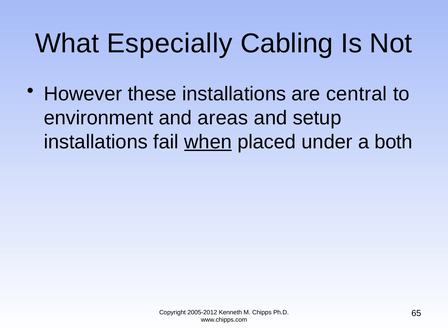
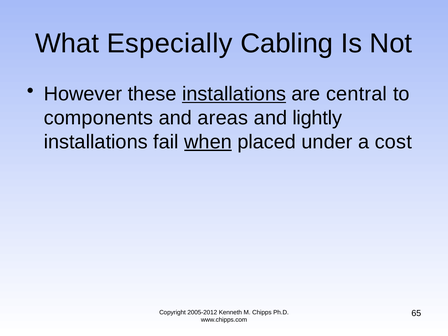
installations at (234, 94) underline: none -> present
environment: environment -> components
setup: setup -> lightly
both: both -> cost
